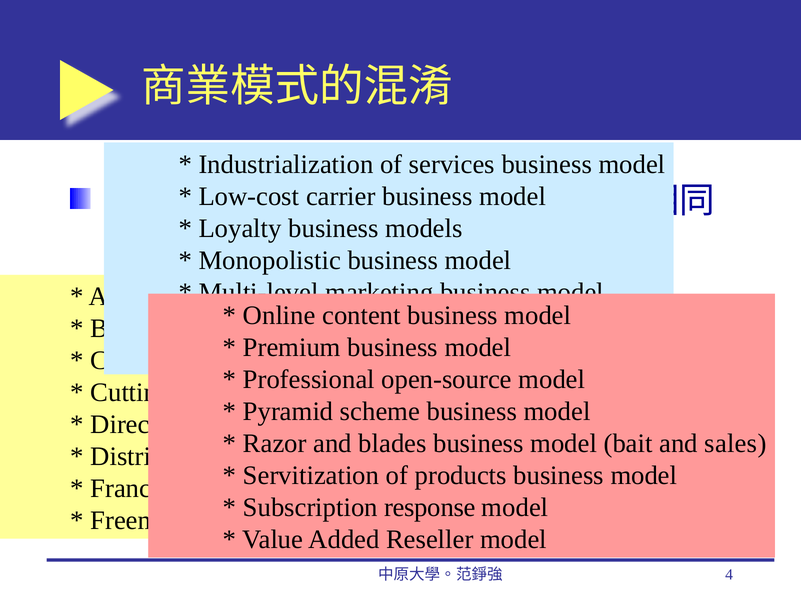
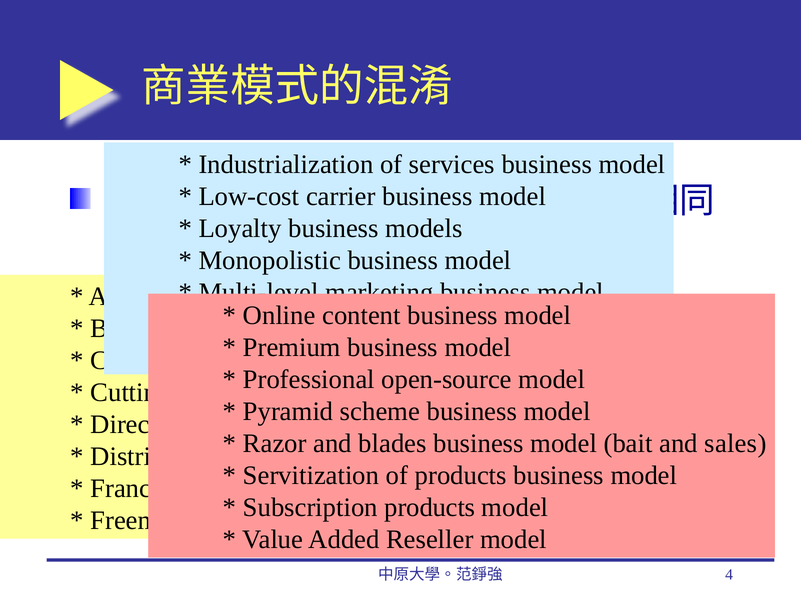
response at (430, 508): response -> products
